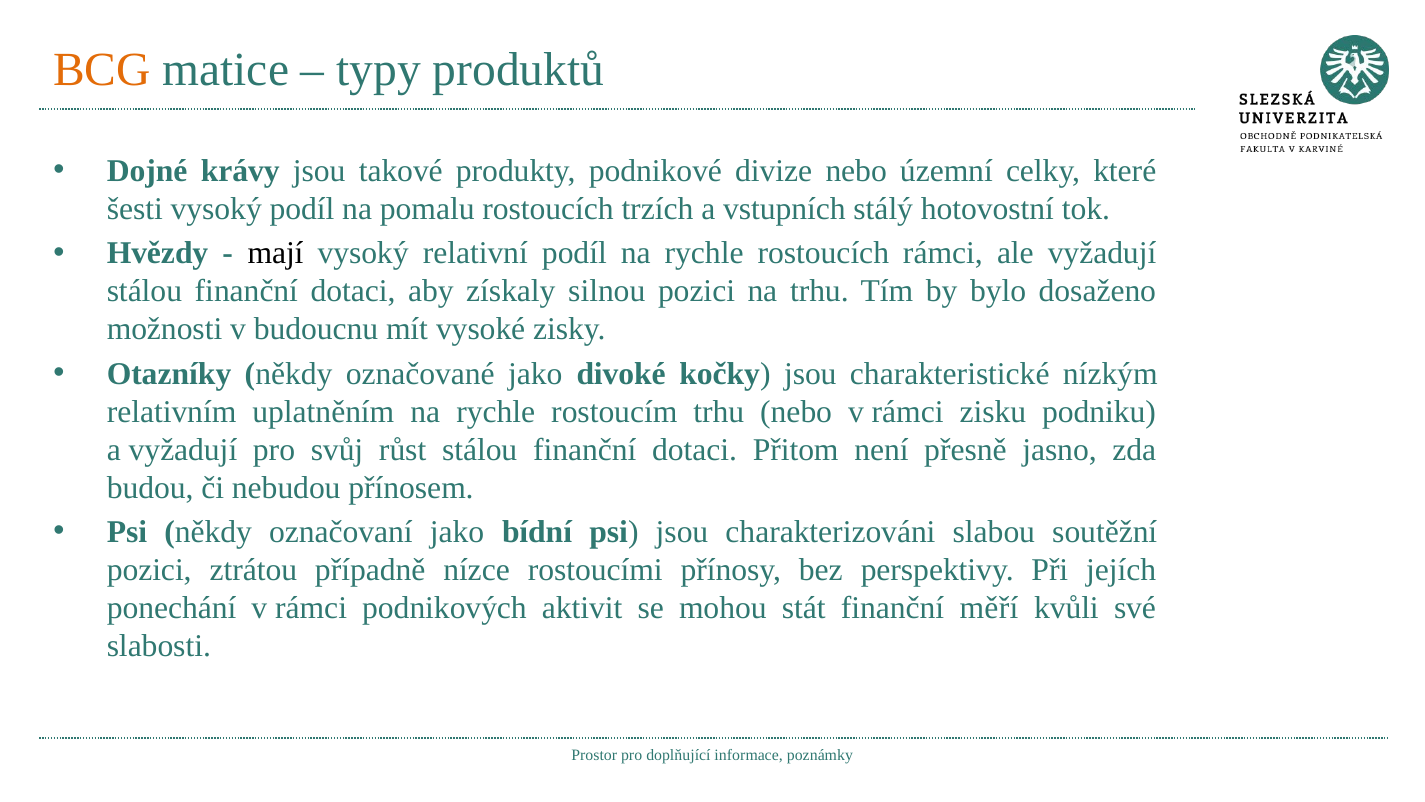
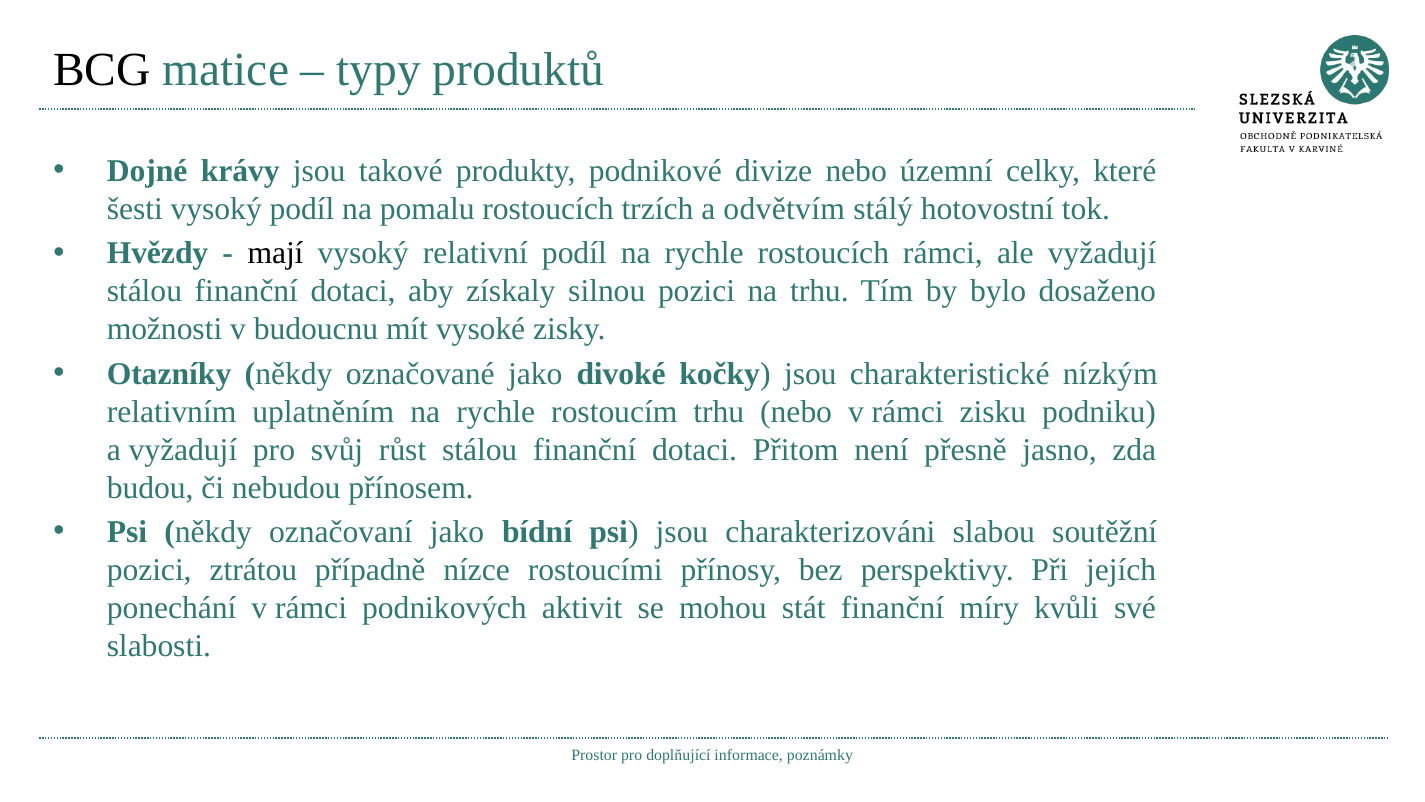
BCG colour: orange -> black
vstupních: vstupních -> odvětvím
měří: měří -> míry
